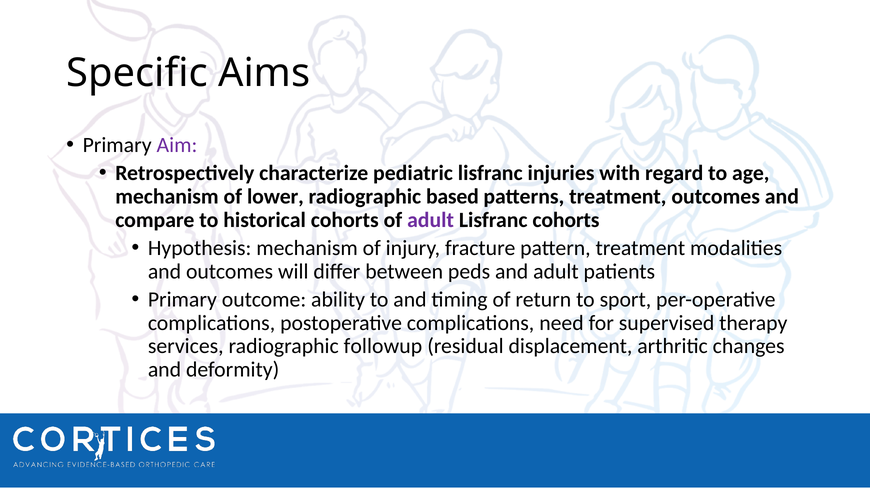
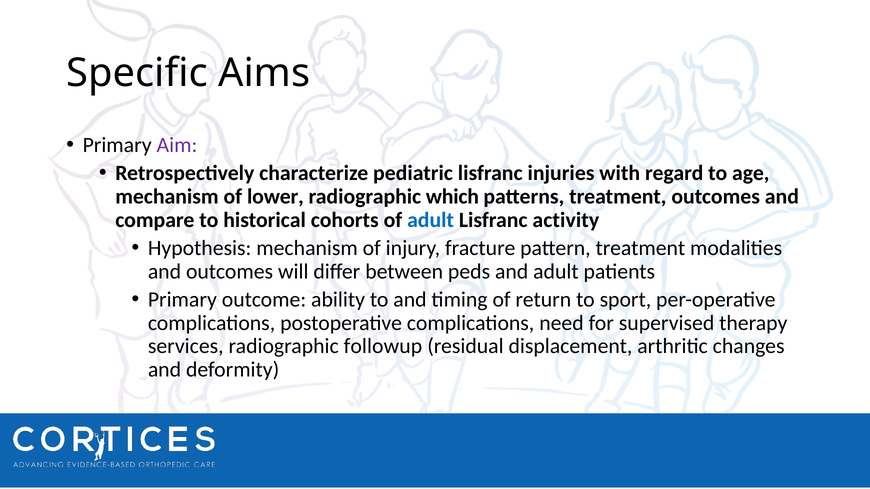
based: based -> which
adult at (431, 220) colour: purple -> blue
Lisfranc cohorts: cohorts -> activity
